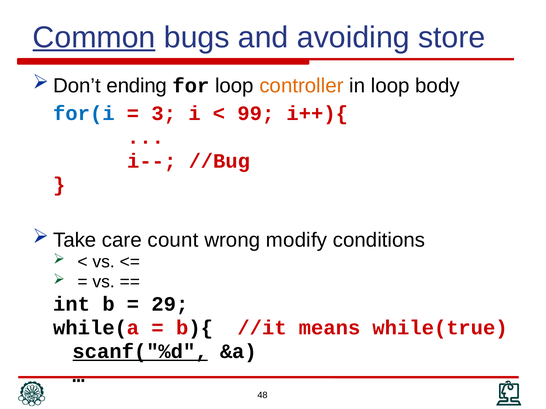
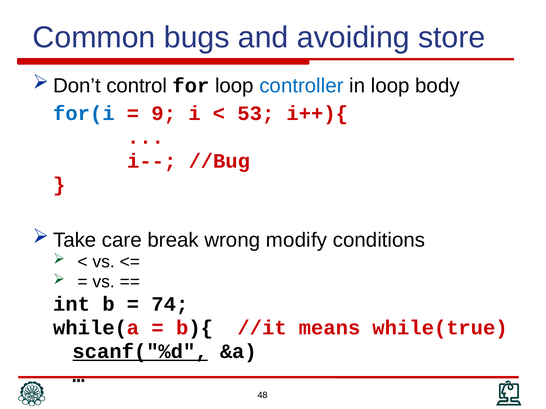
Common underline: present -> none
ending: ending -> control
controller colour: orange -> blue
3: 3 -> 9
99: 99 -> 53
count: count -> break
29: 29 -> 74
